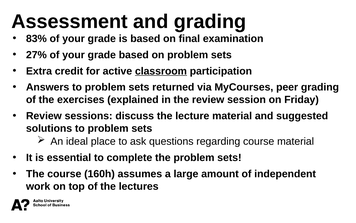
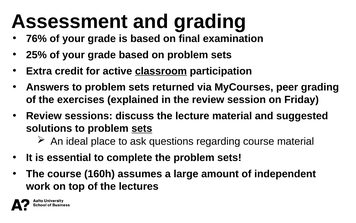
83%: 83% -> 76%
27%: 27% -> 25%
sets at (142, 128) underline: none -> present
